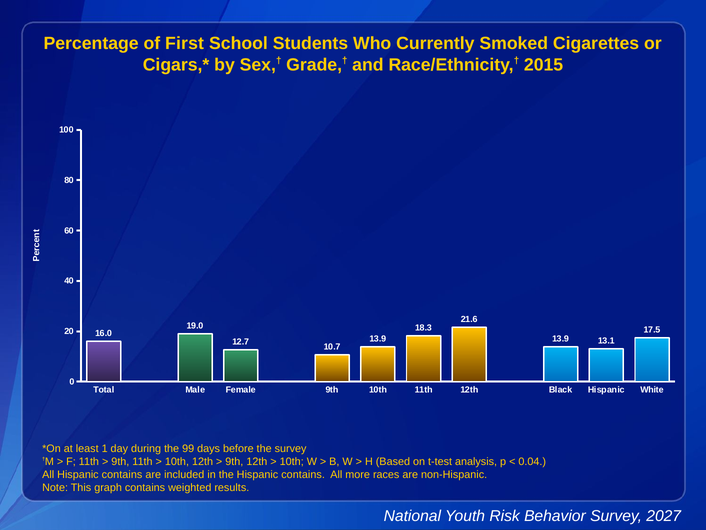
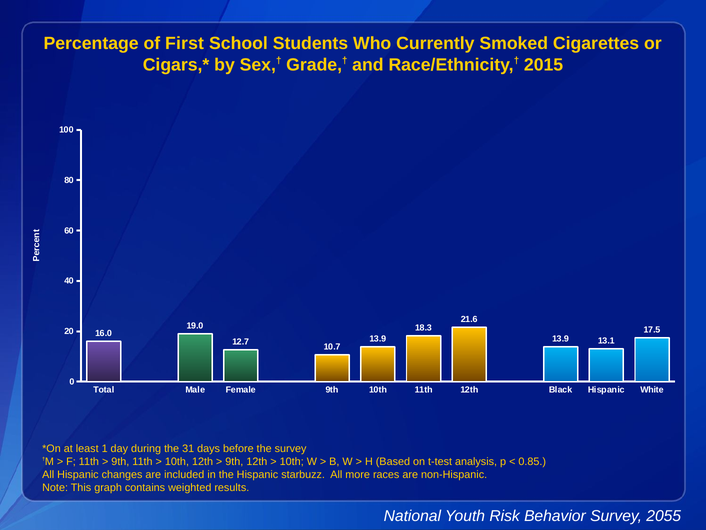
99: 99 -> 31
0.04: 0.04 -> 0.85
All Hispanic contains: contains -> changes
the Hispanic contains: contains -> starbuzz
2027: 2027 -> 2055
